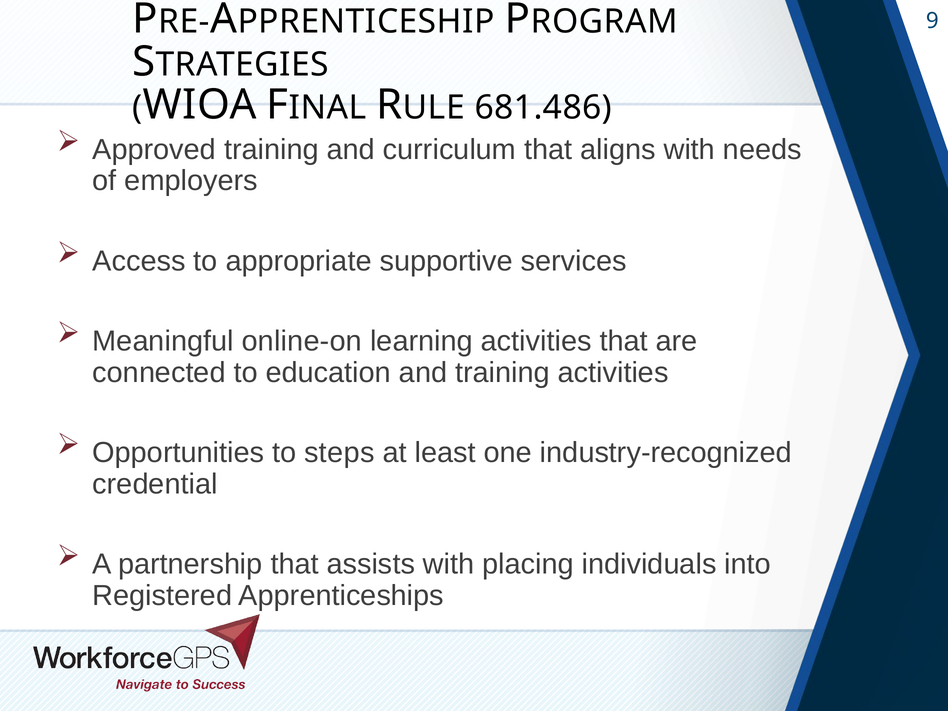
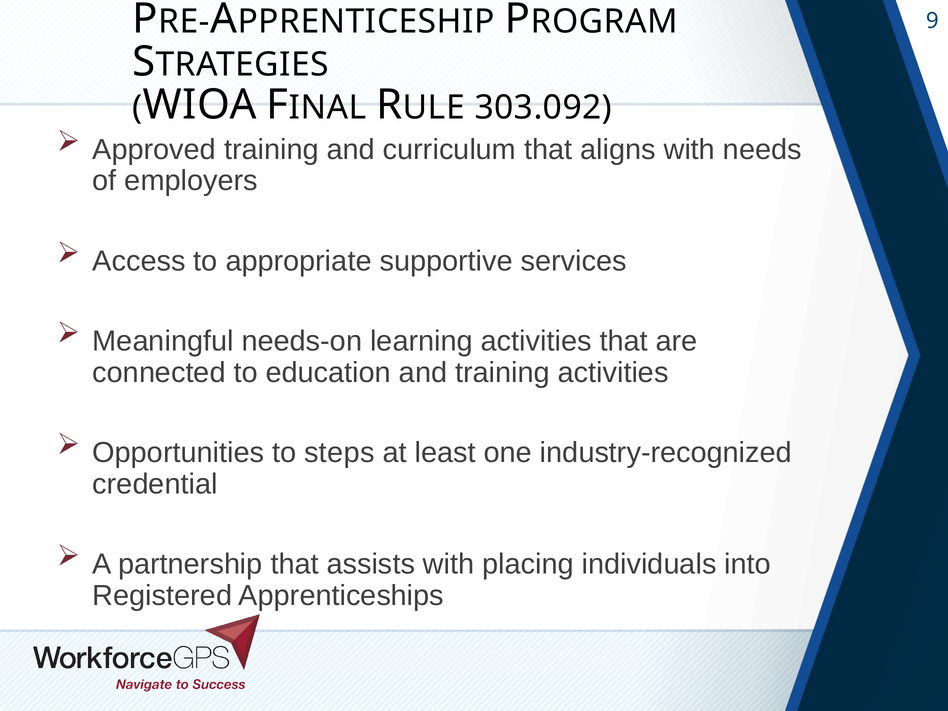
681.486: 681.486 -> 303.092
online-on: online-on -> needs-on
